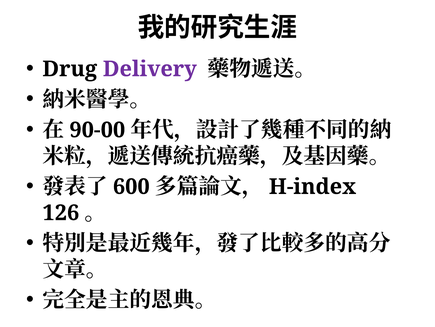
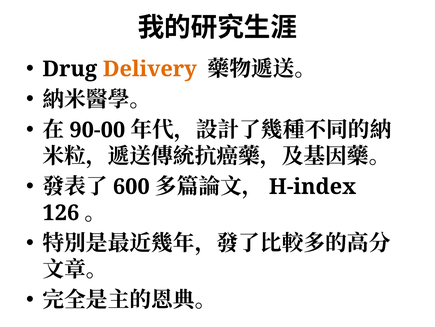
Delivery colour: purple -> orange
